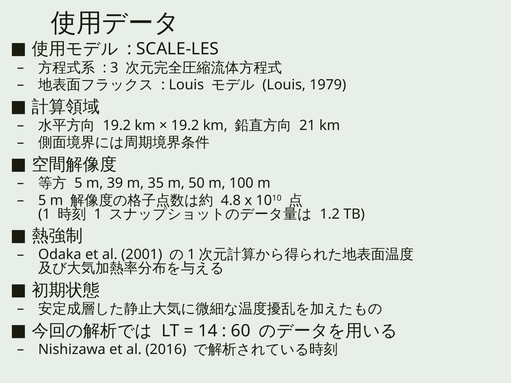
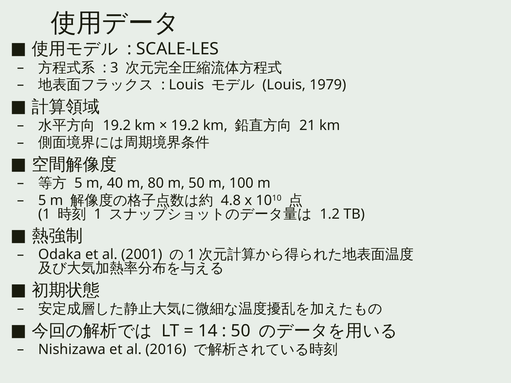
39: 39 -> 40
35: 35 -> 80
60 at (241, 331): 60 -> 50
